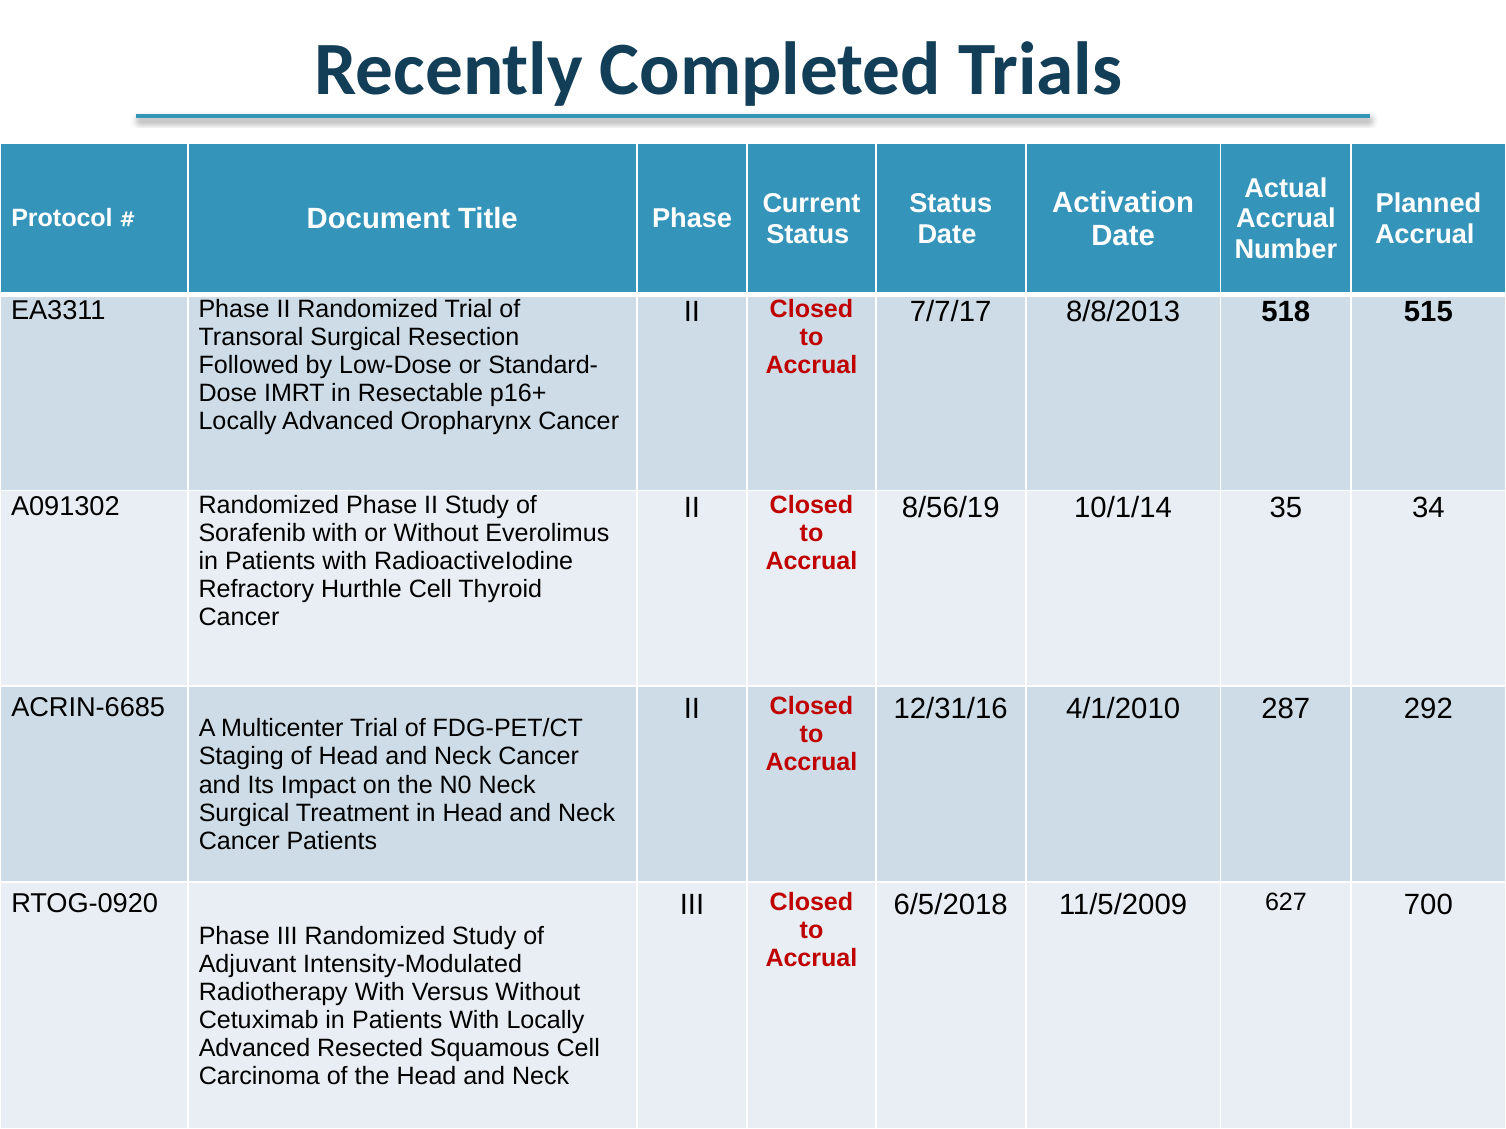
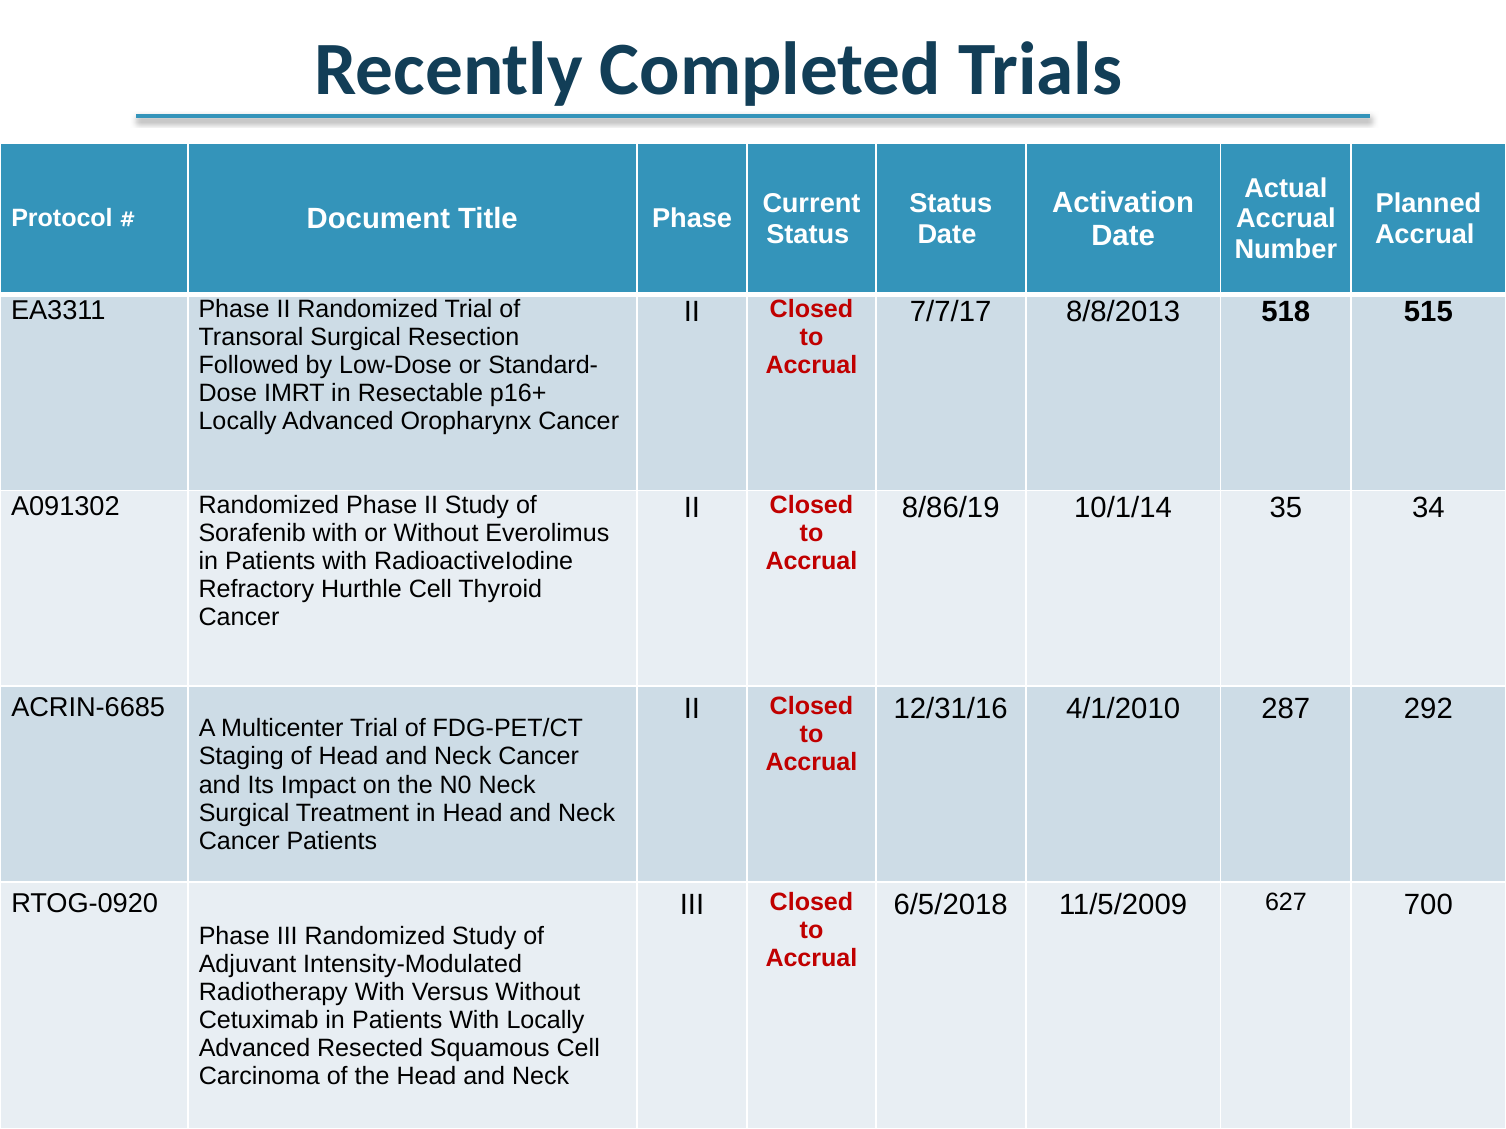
8/56/19: 8/56/19 -> 8/86/19
